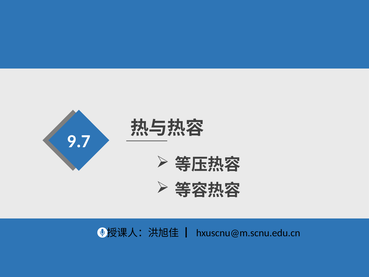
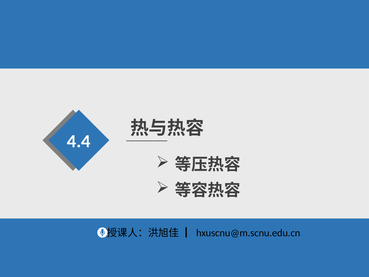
9.7: 9.7 -> 4.4
